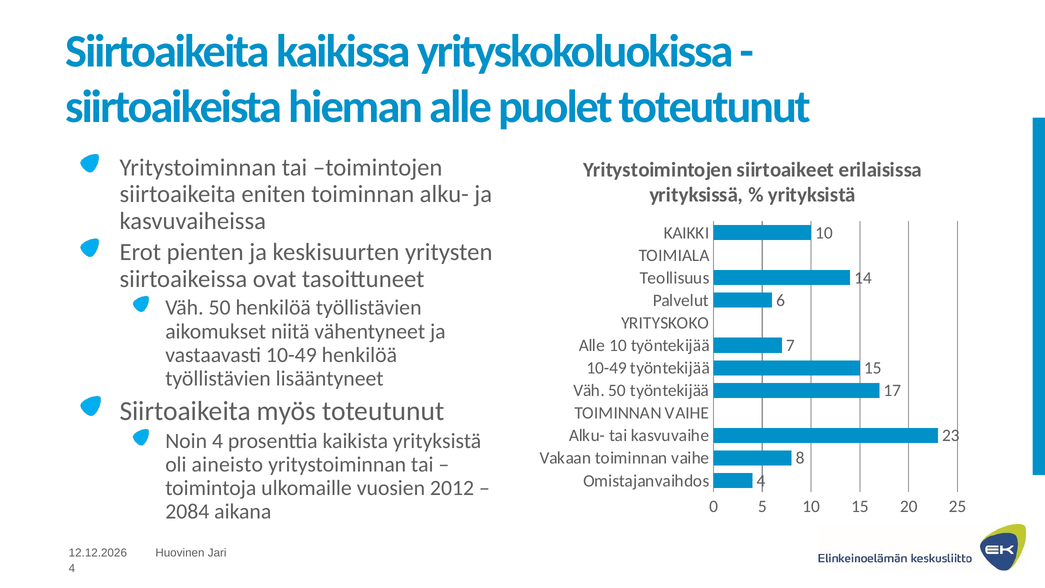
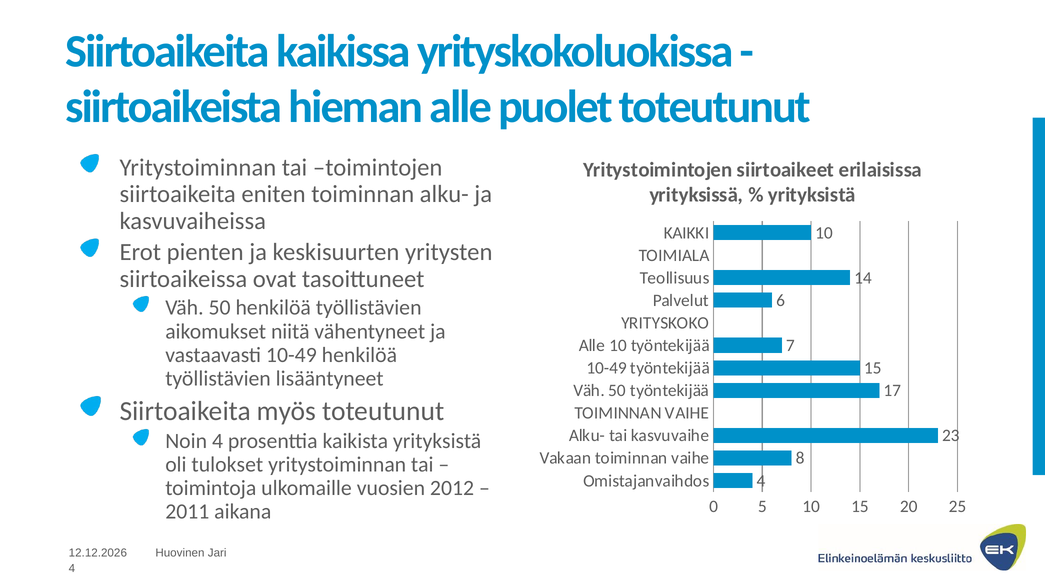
aineisto: aineisto -> tulokset
2084: 2084 -> 2011
